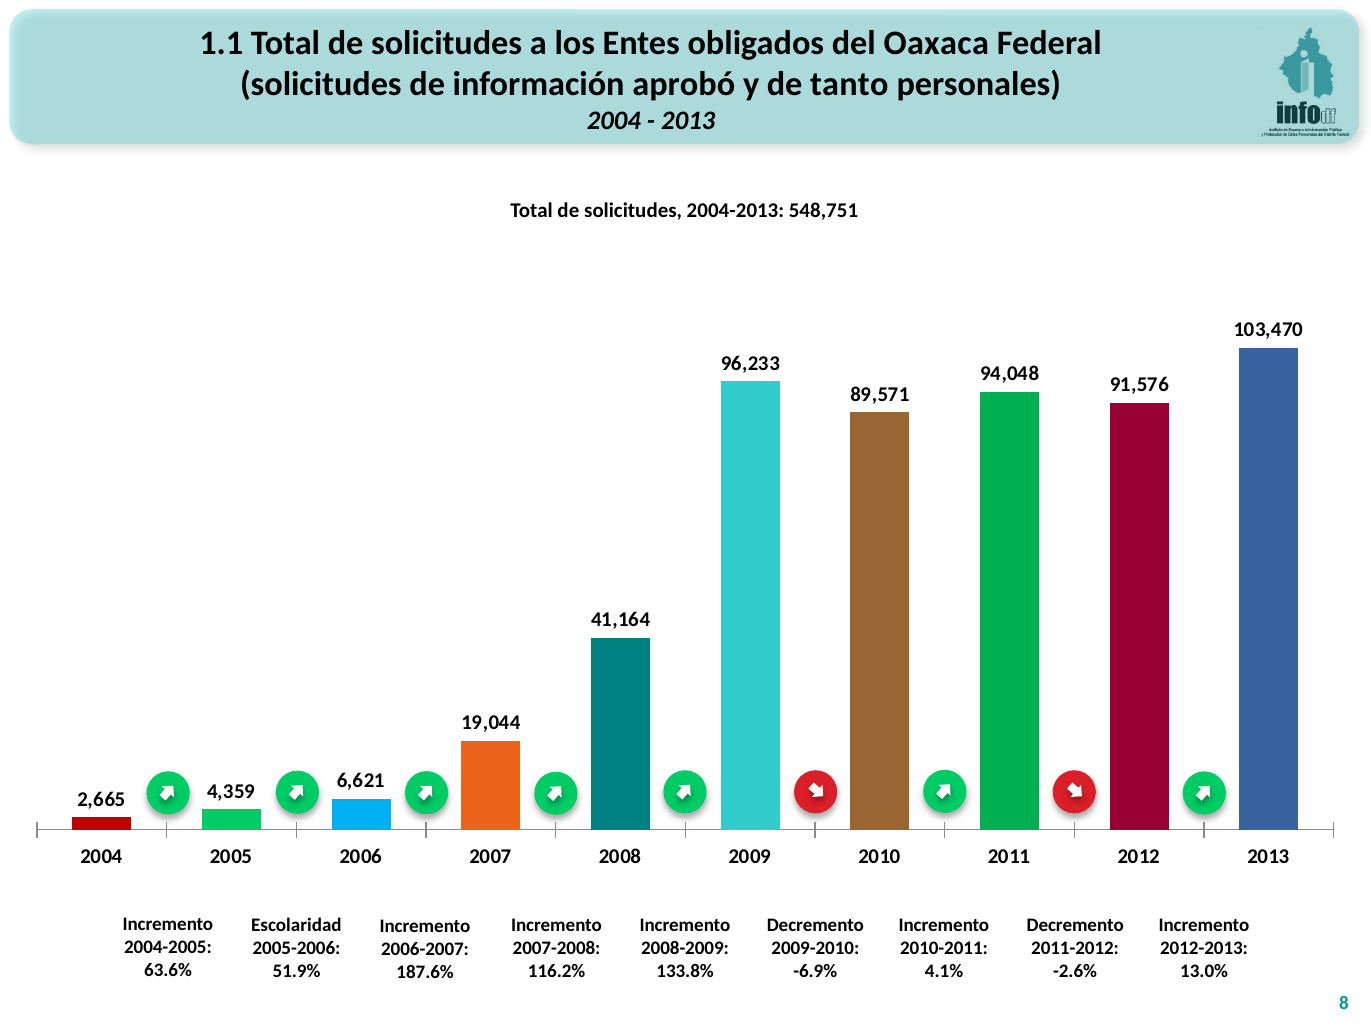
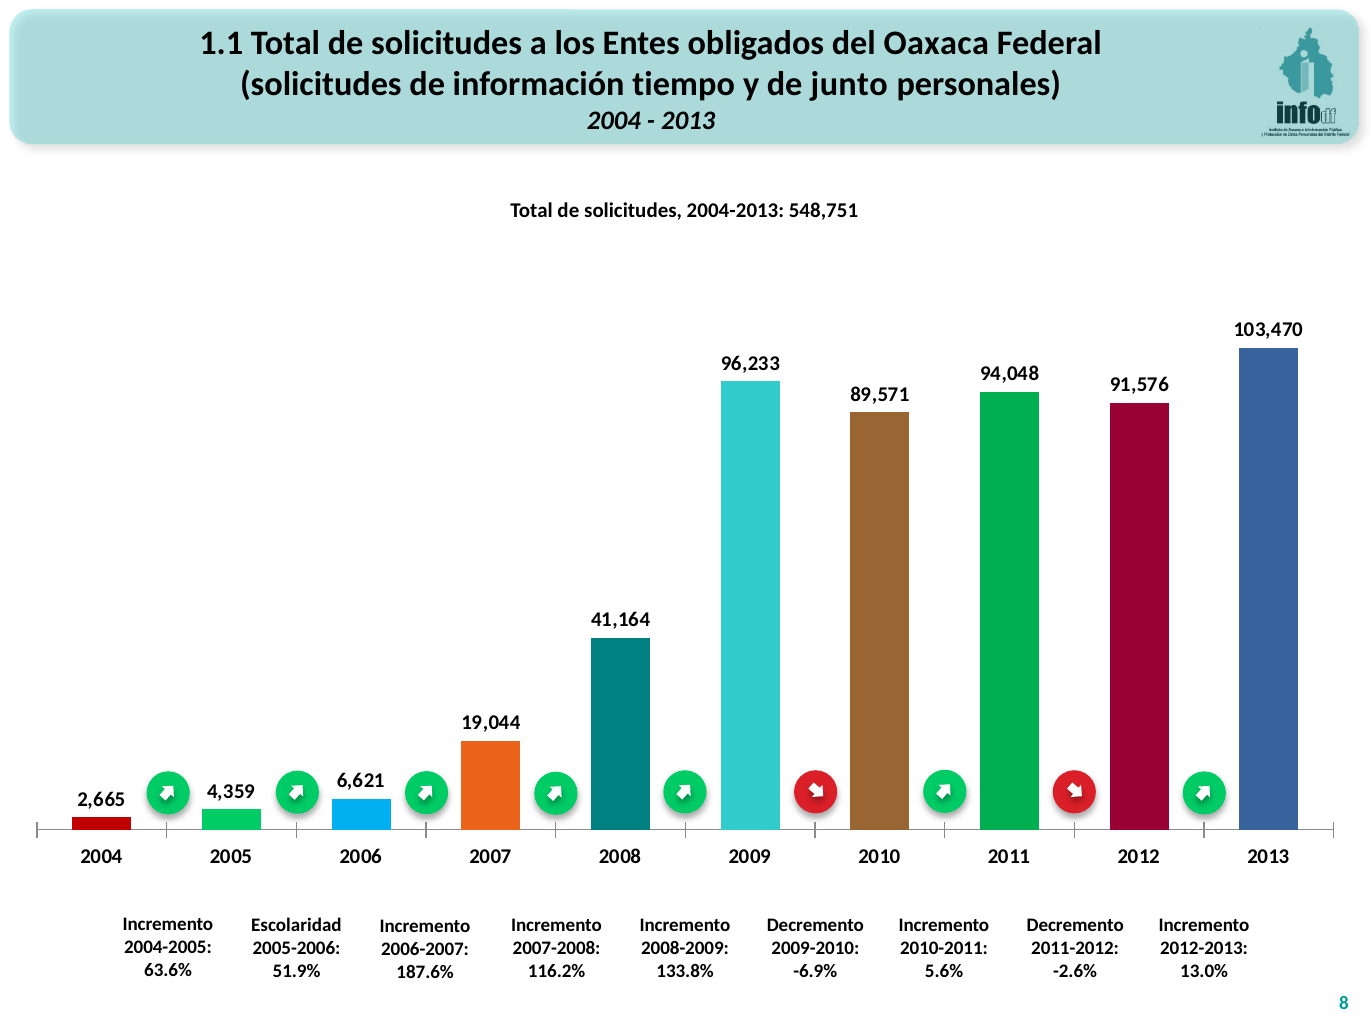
aprobó: aprobó -> tiempo
tanto: tanto -> junto
4.1%: 4.1% -> 5.6%
